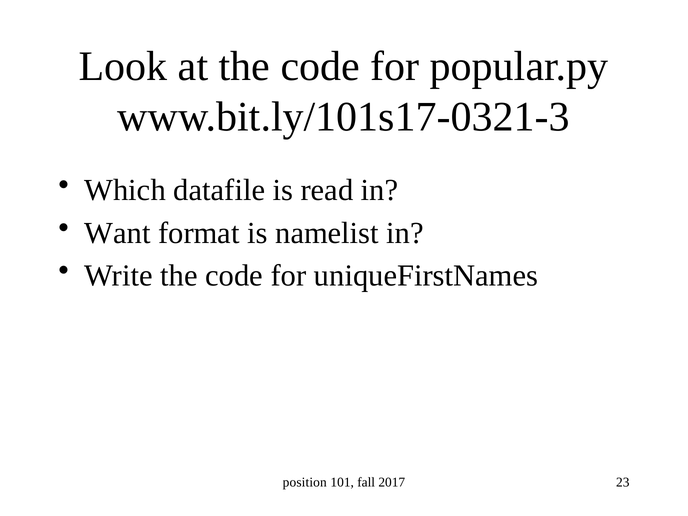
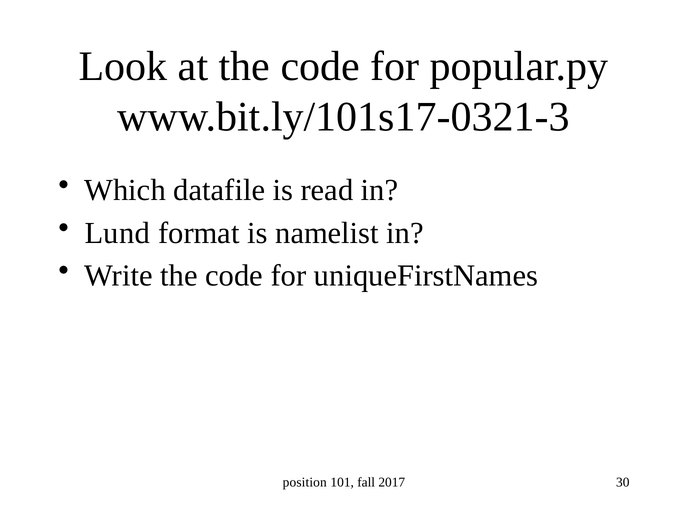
Want: Want -> Lund
23: 23 -> 30
